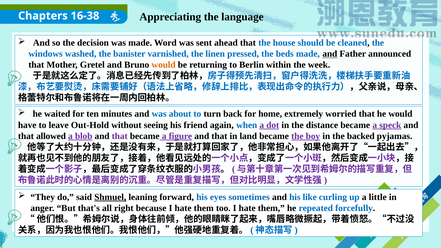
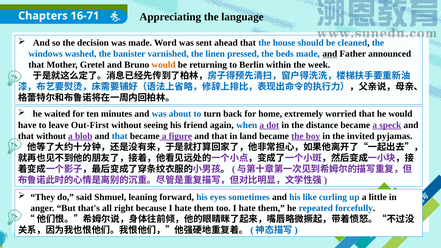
16-38: 16-38 -> 16-71
Out-Hold: Out-Hold -> Out-First
allowed at (51, 136): allowed -> without
that at (120, 136) colour: purple -> blue
backed: backed -> invited
Shmuel underline: present -> none
